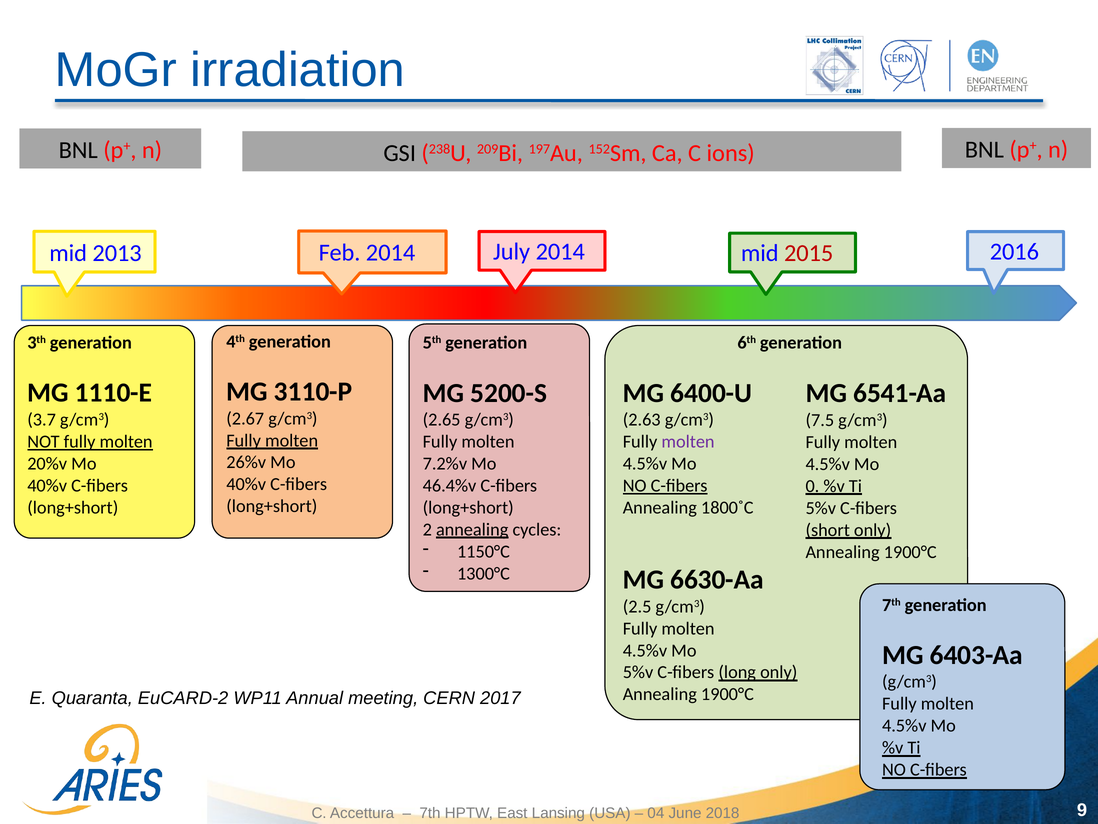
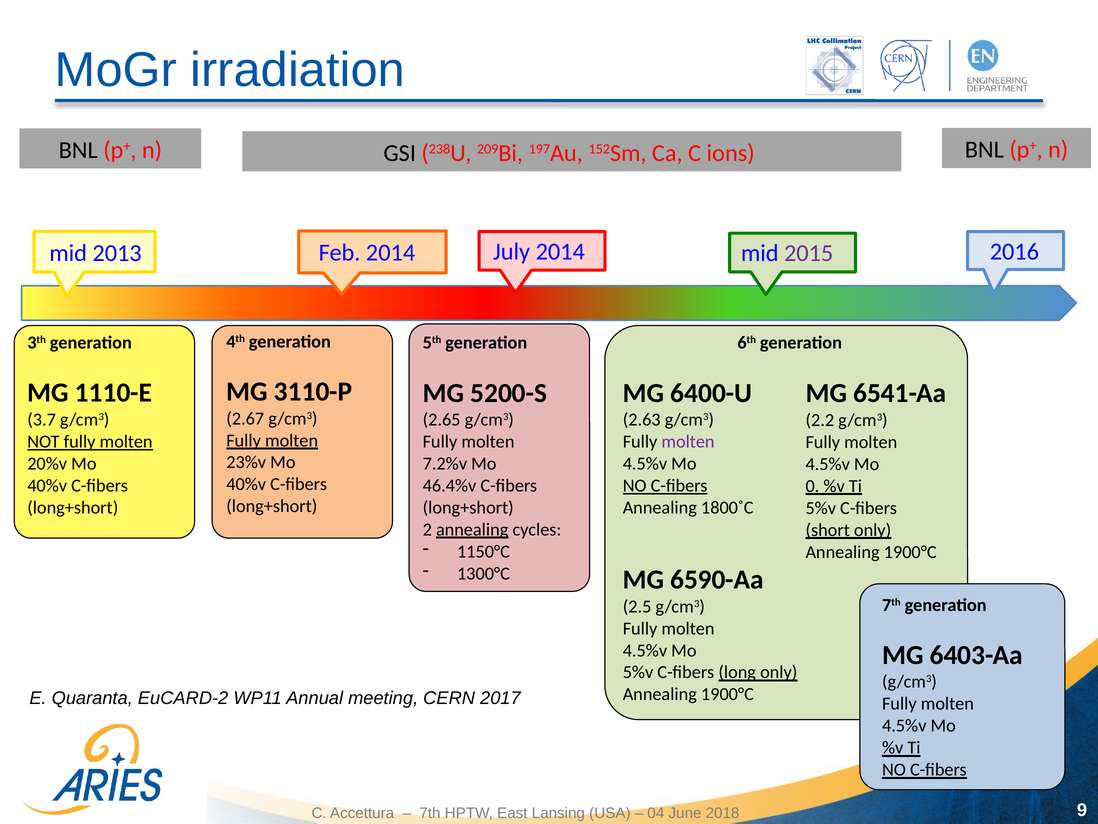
2015 colour: red -> purple
7.5: 7.5 -> 2.2
26%v: 26%v -> 23%v
6630-Aa: 6630-Aa -> 6590-Aa
